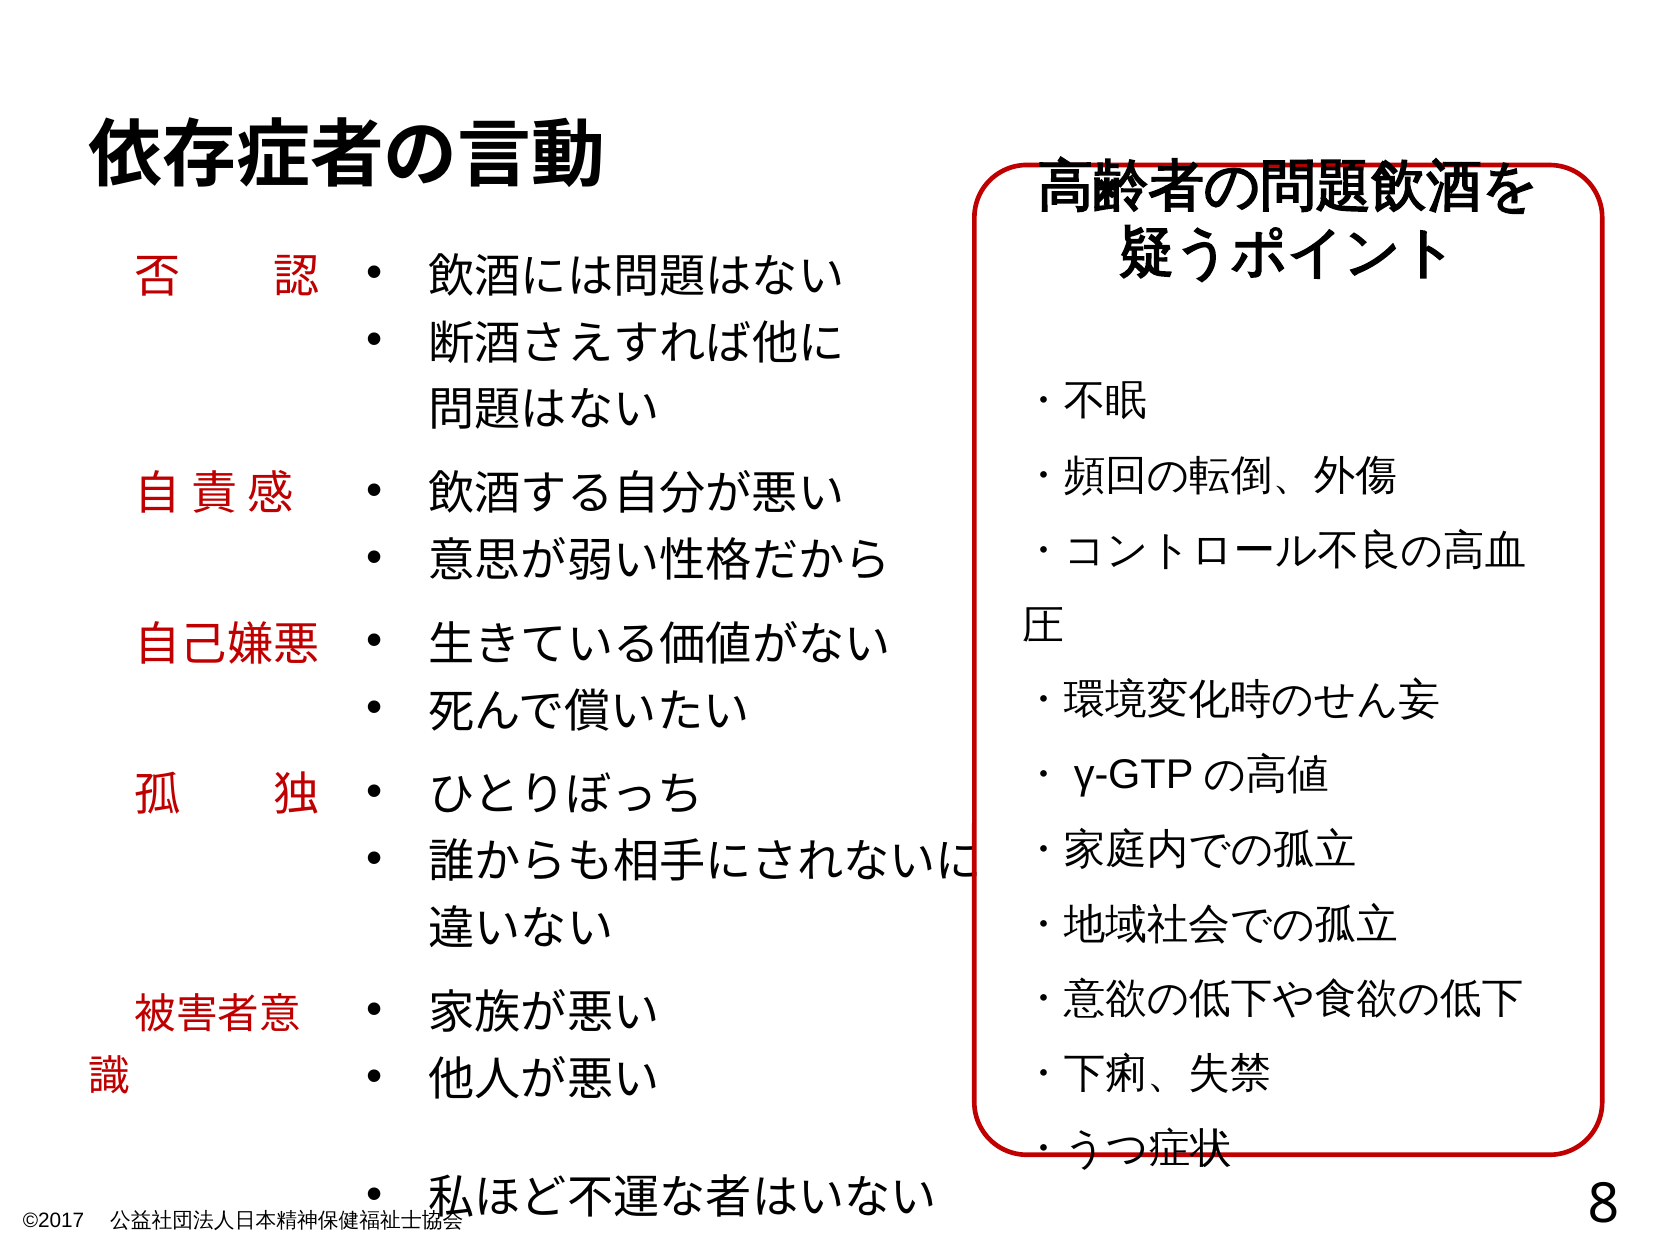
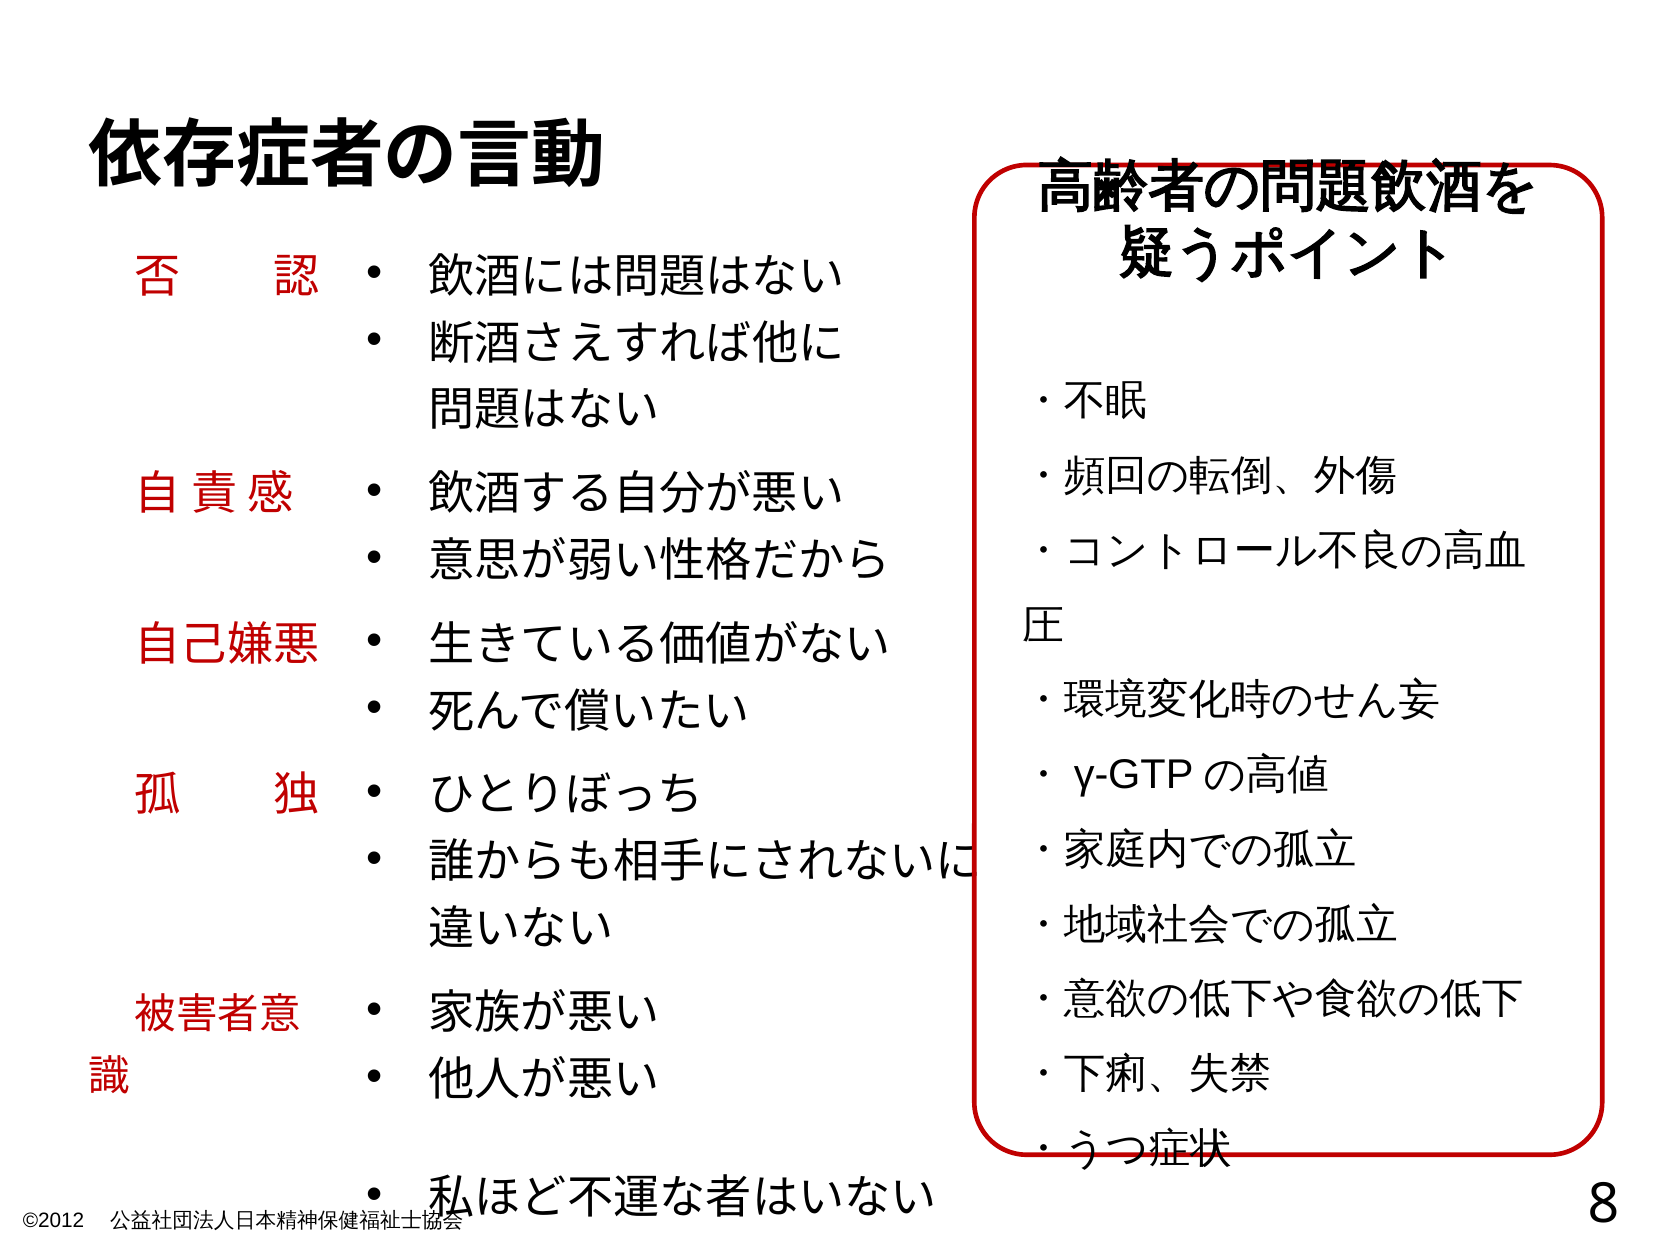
©2017: ©2017 -> ©2012
